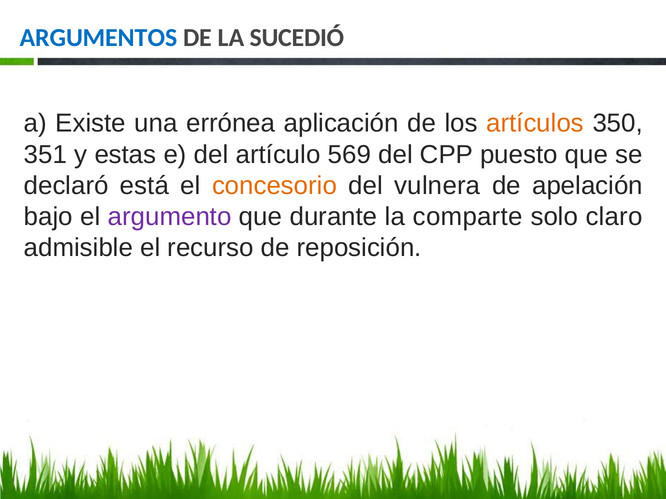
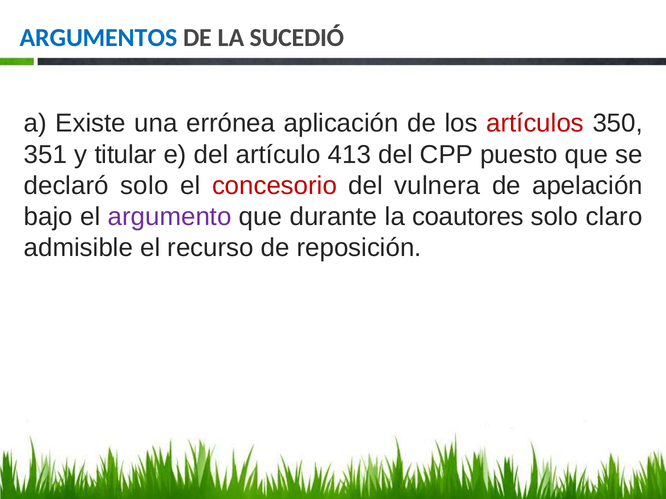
artículos colour: orange -> red
estas: estas -> titular
569: 569 -> 413
declaró está: está -> solo
concesorio colour: orange -> red
comparte: comparte -> coautores
